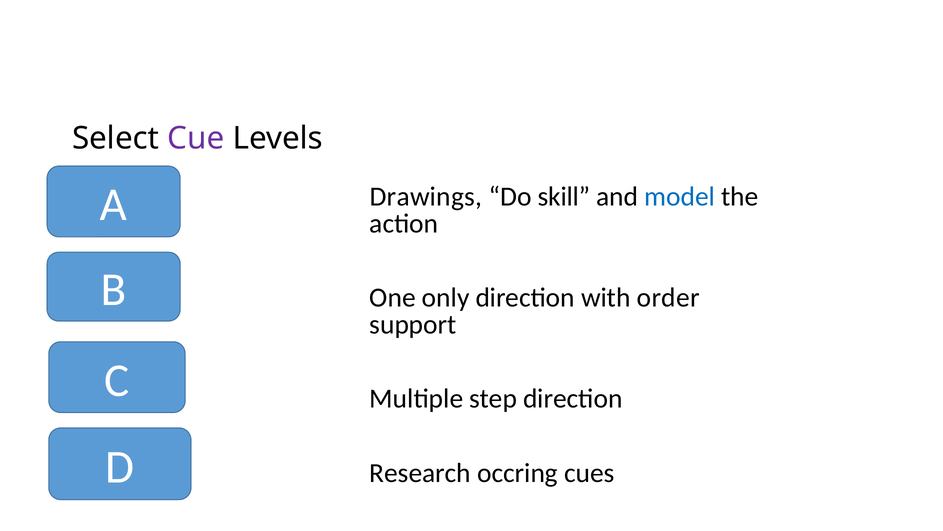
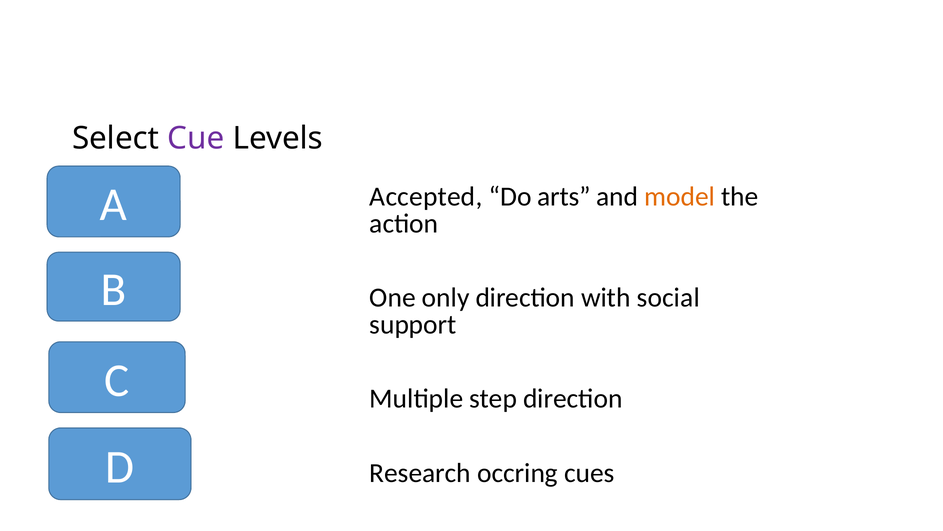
Drawings: Drawings -> Accepted
skill: skill -> arts
model colour: blue -> orange
order: order -> social
